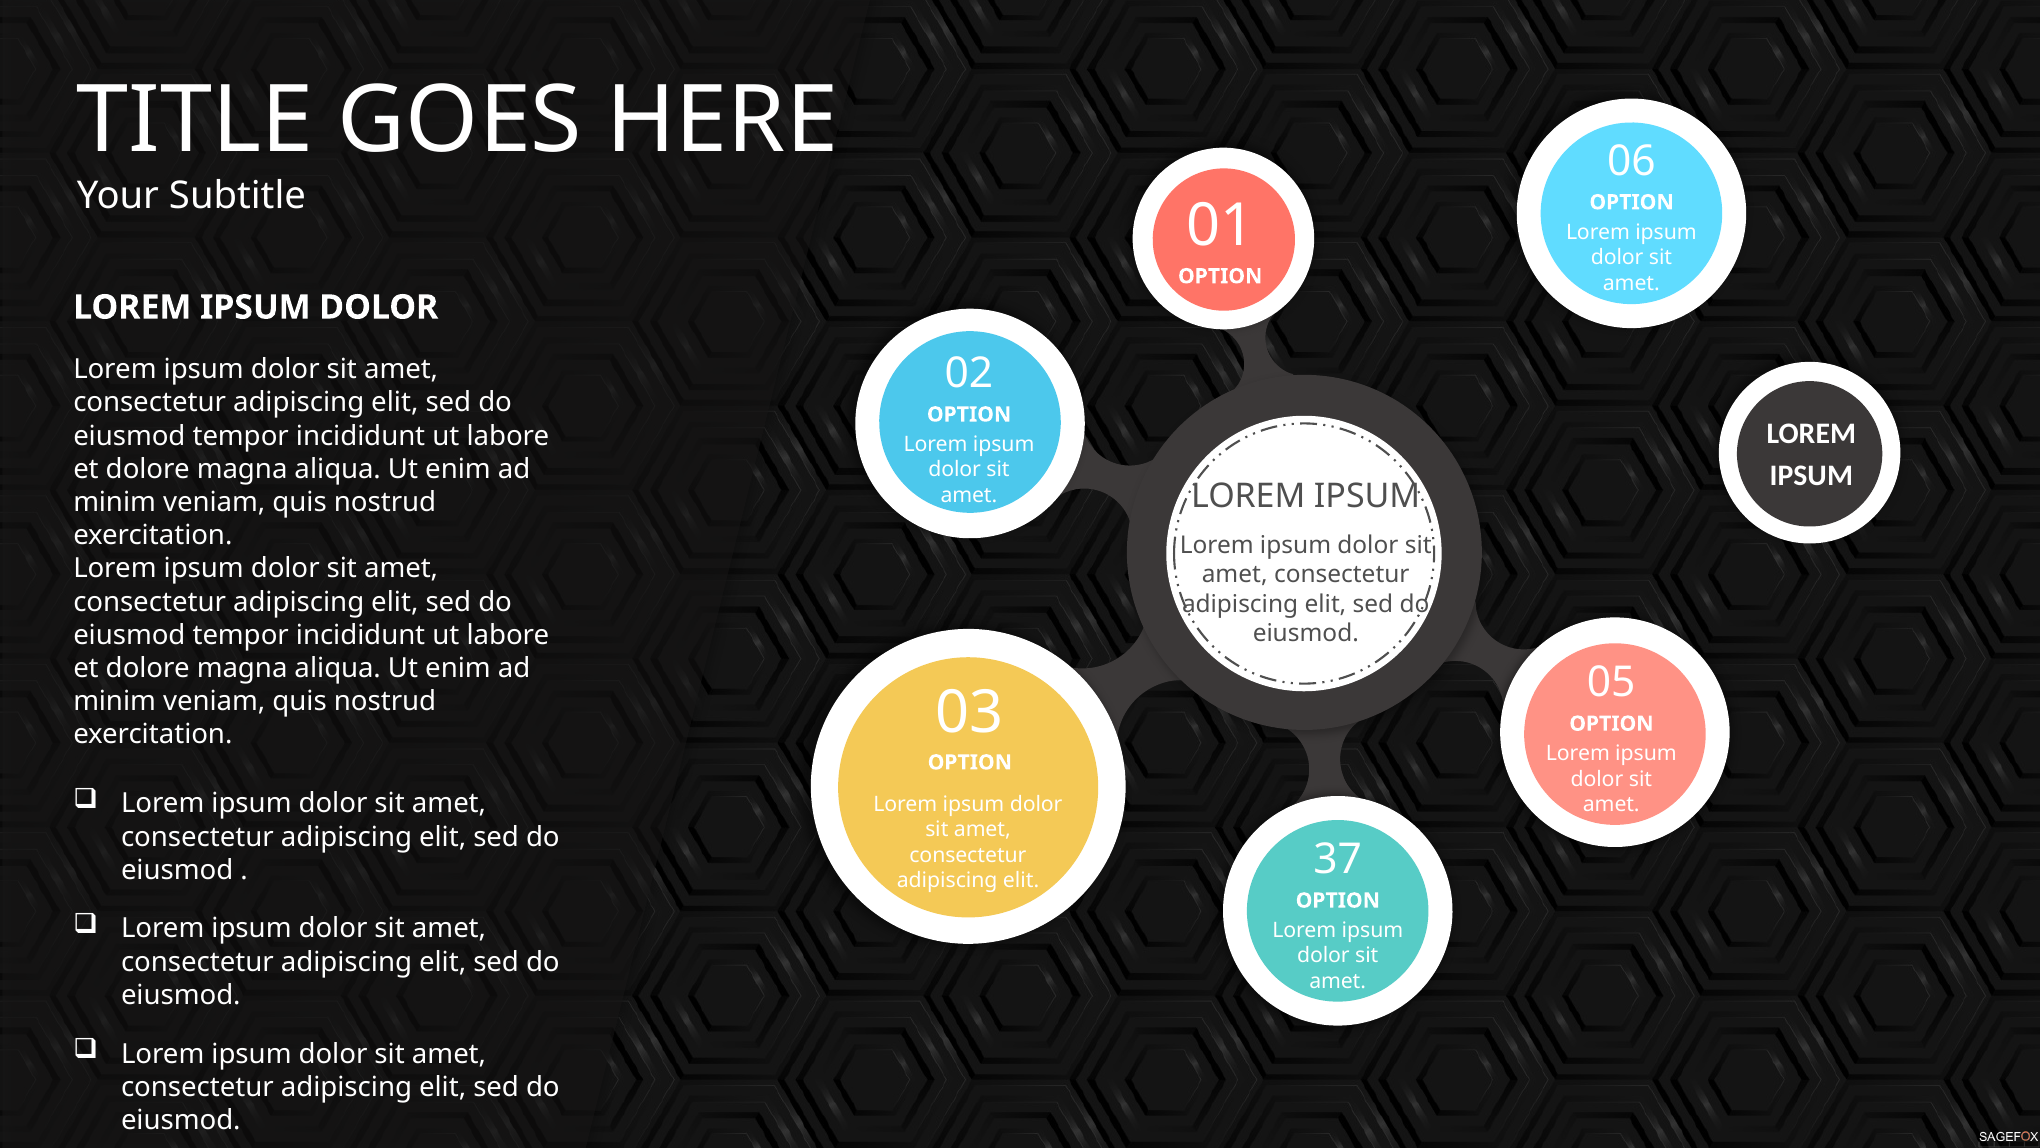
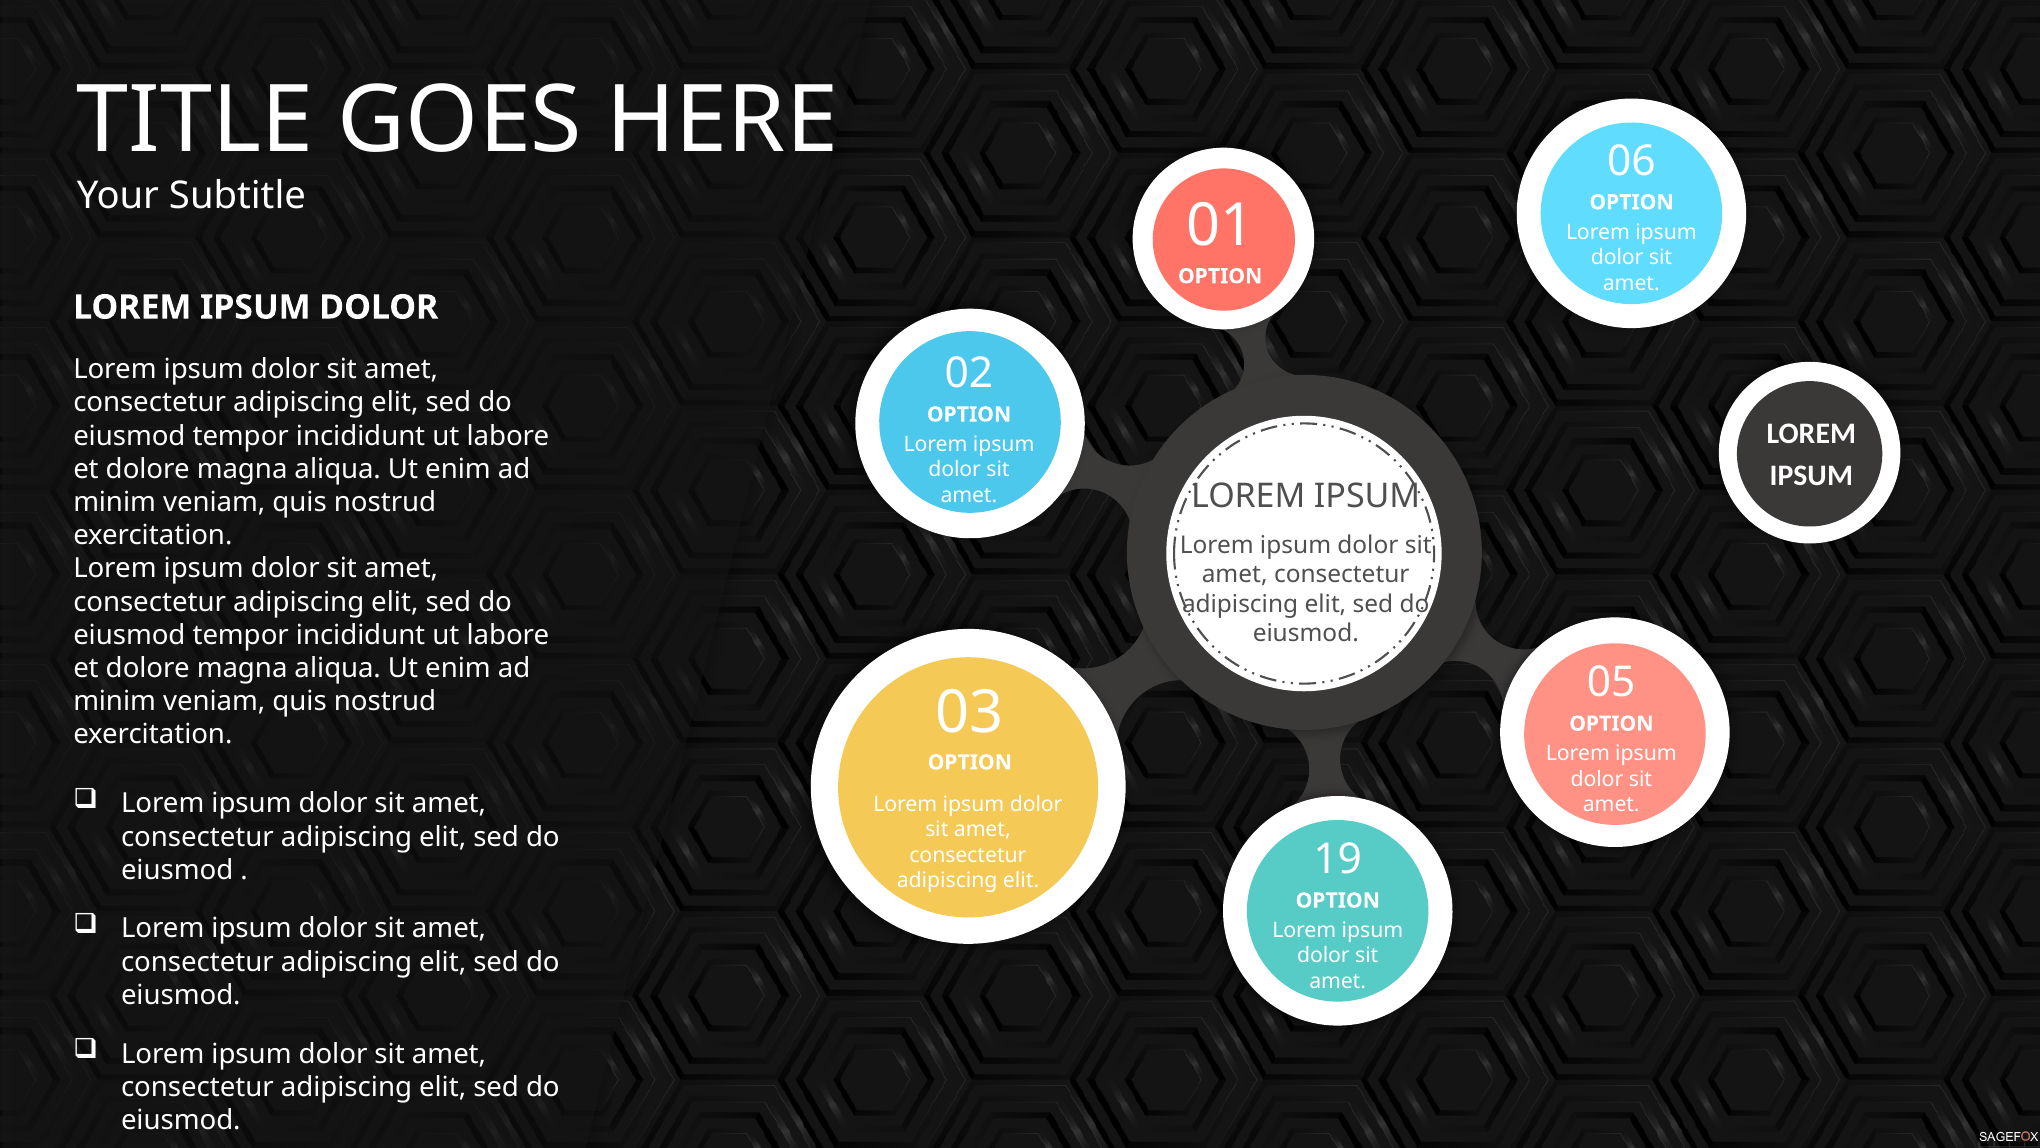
37: 37 -> 19
